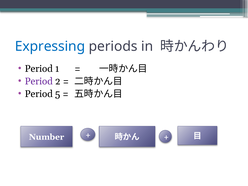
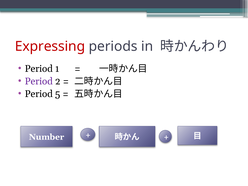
Expressing colour: blue -> red
